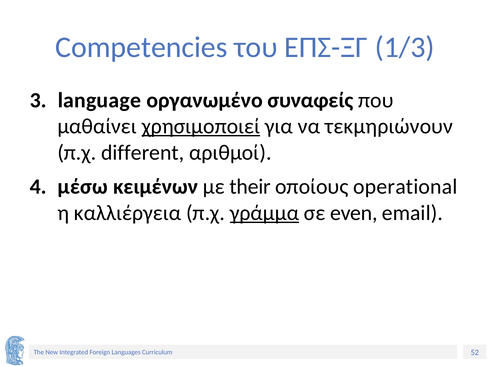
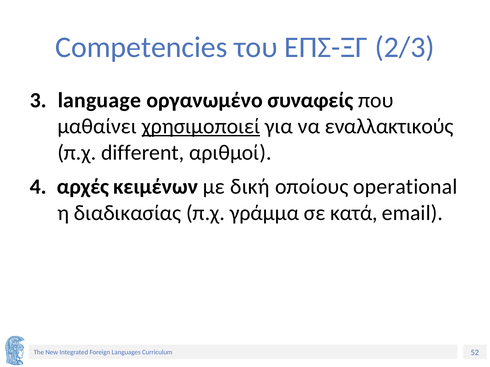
1/3: 1/3 -> 2/3
τεκμηριώνουν: τεκμηριώνουν -> εναλλακτικούς
μέσω: μέσω -> αρχές
their: their -> δική
καλλιέργεια: καλλιέργεια -> διαδικασίας
γράμμα underline: present -> none
even: even -> κατά
